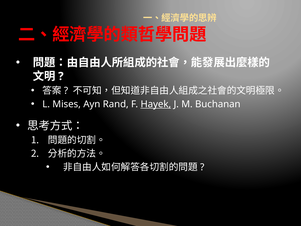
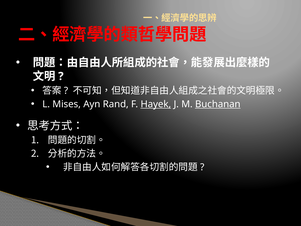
Buchanan underline: none -> present
